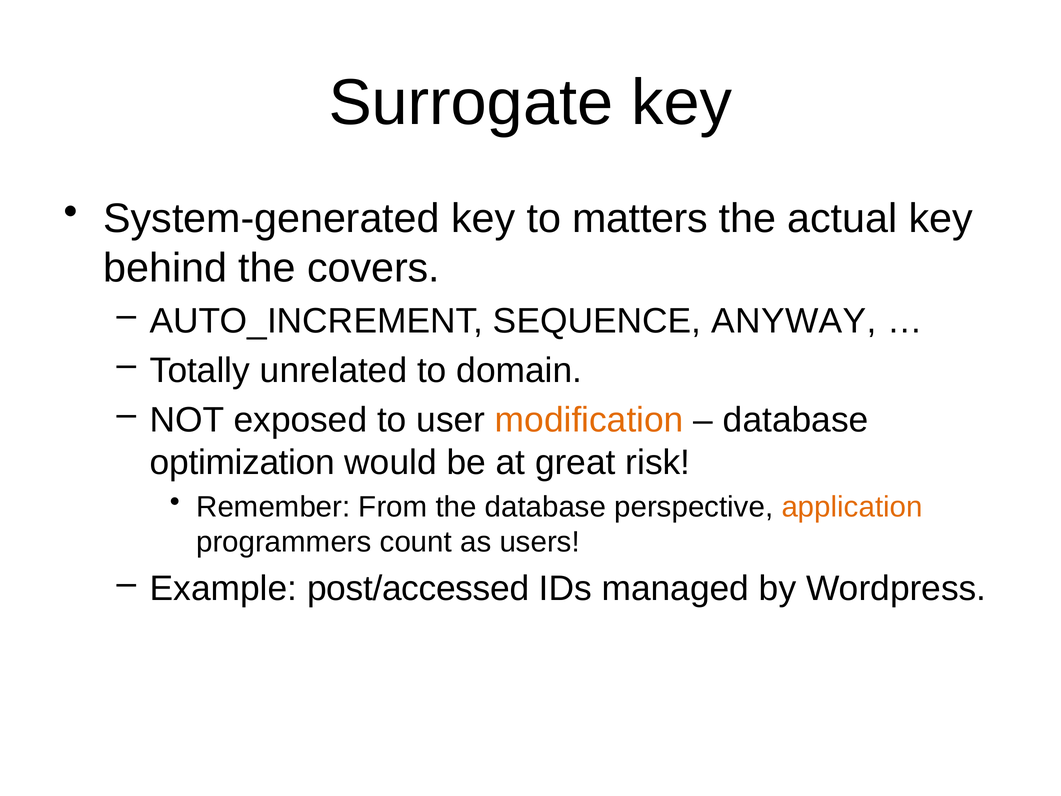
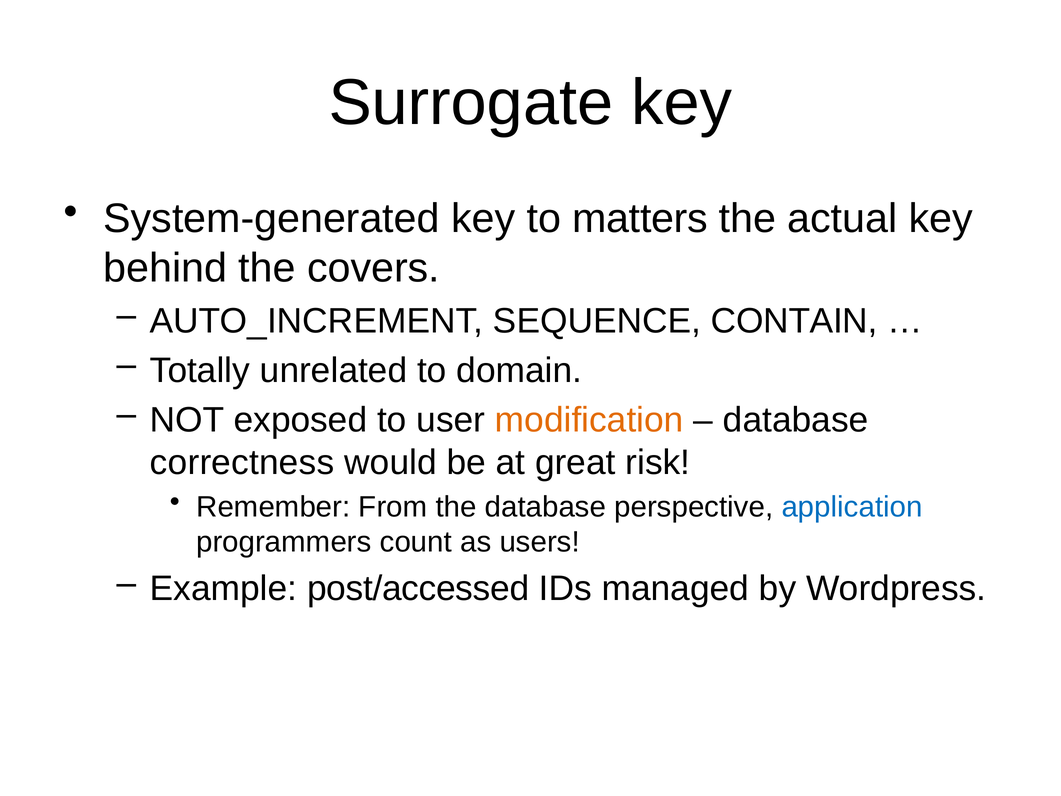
ANYWAY: ANYWAY -> CONTAIN
optimization: optimization -> correctness
application colour: orange -> blue
